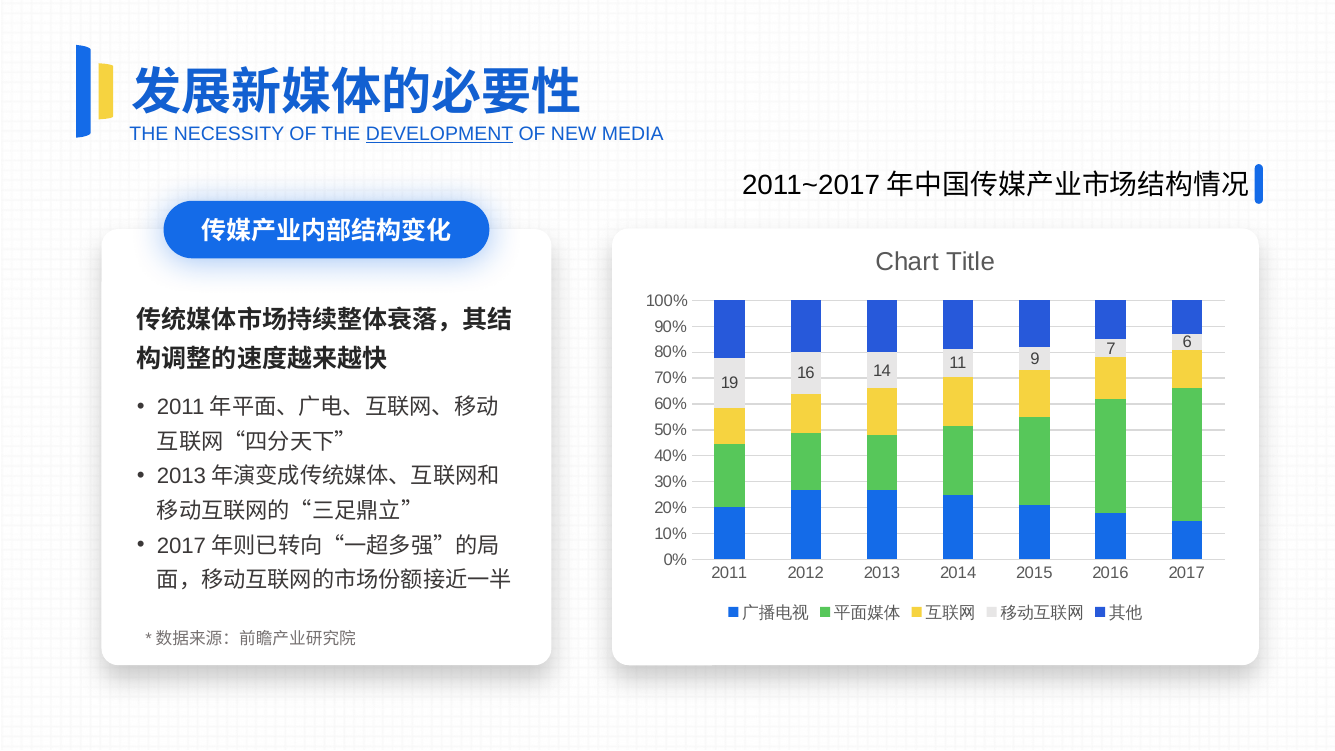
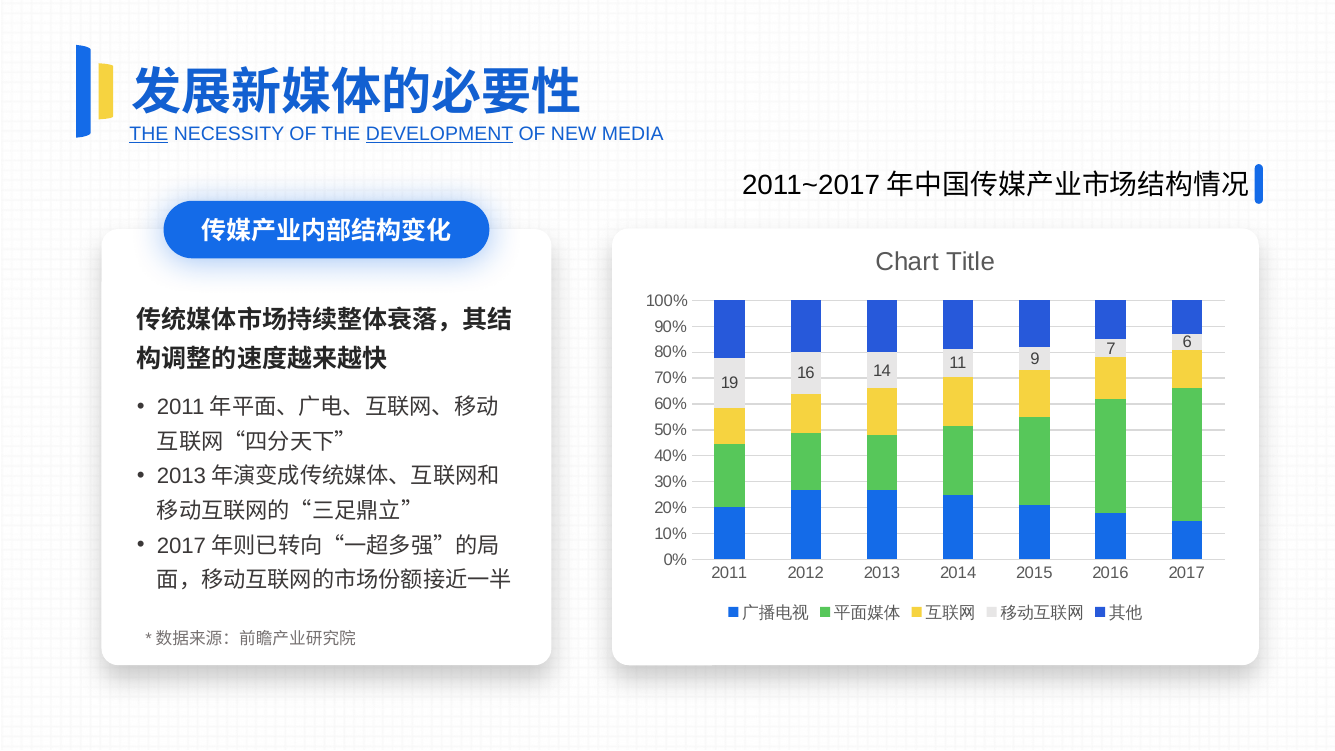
THE at (149, 134) underline: none -> present
